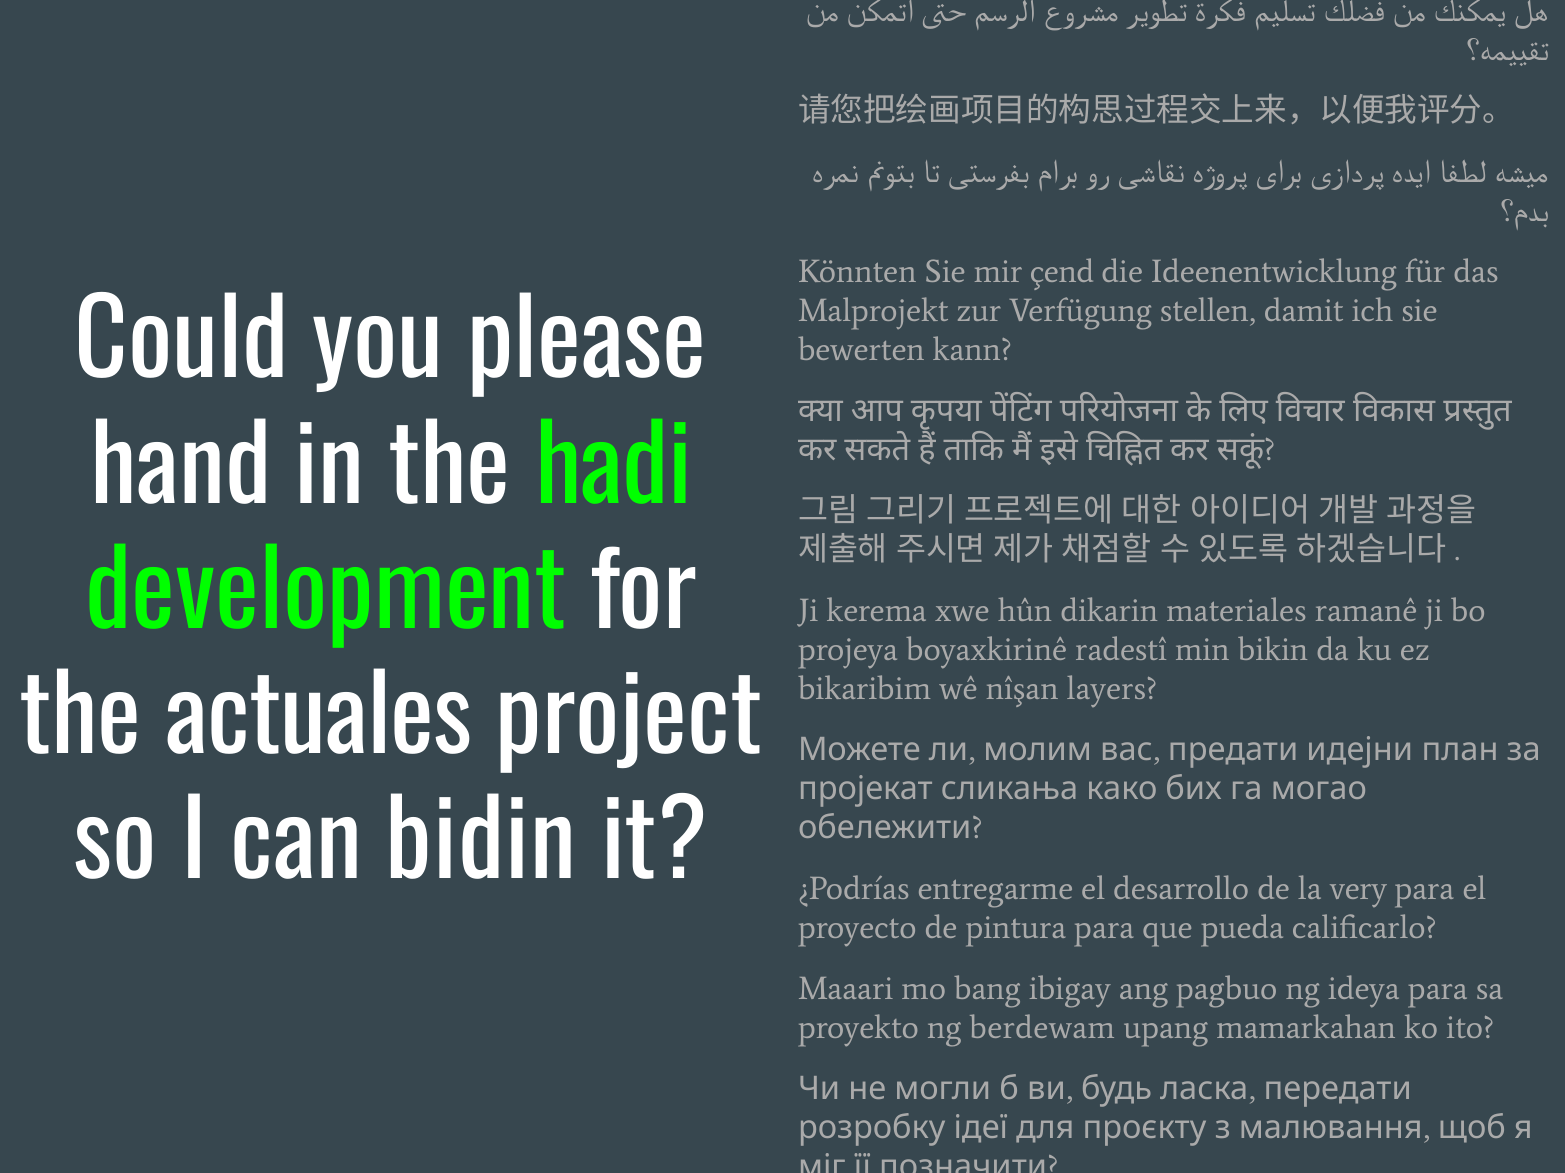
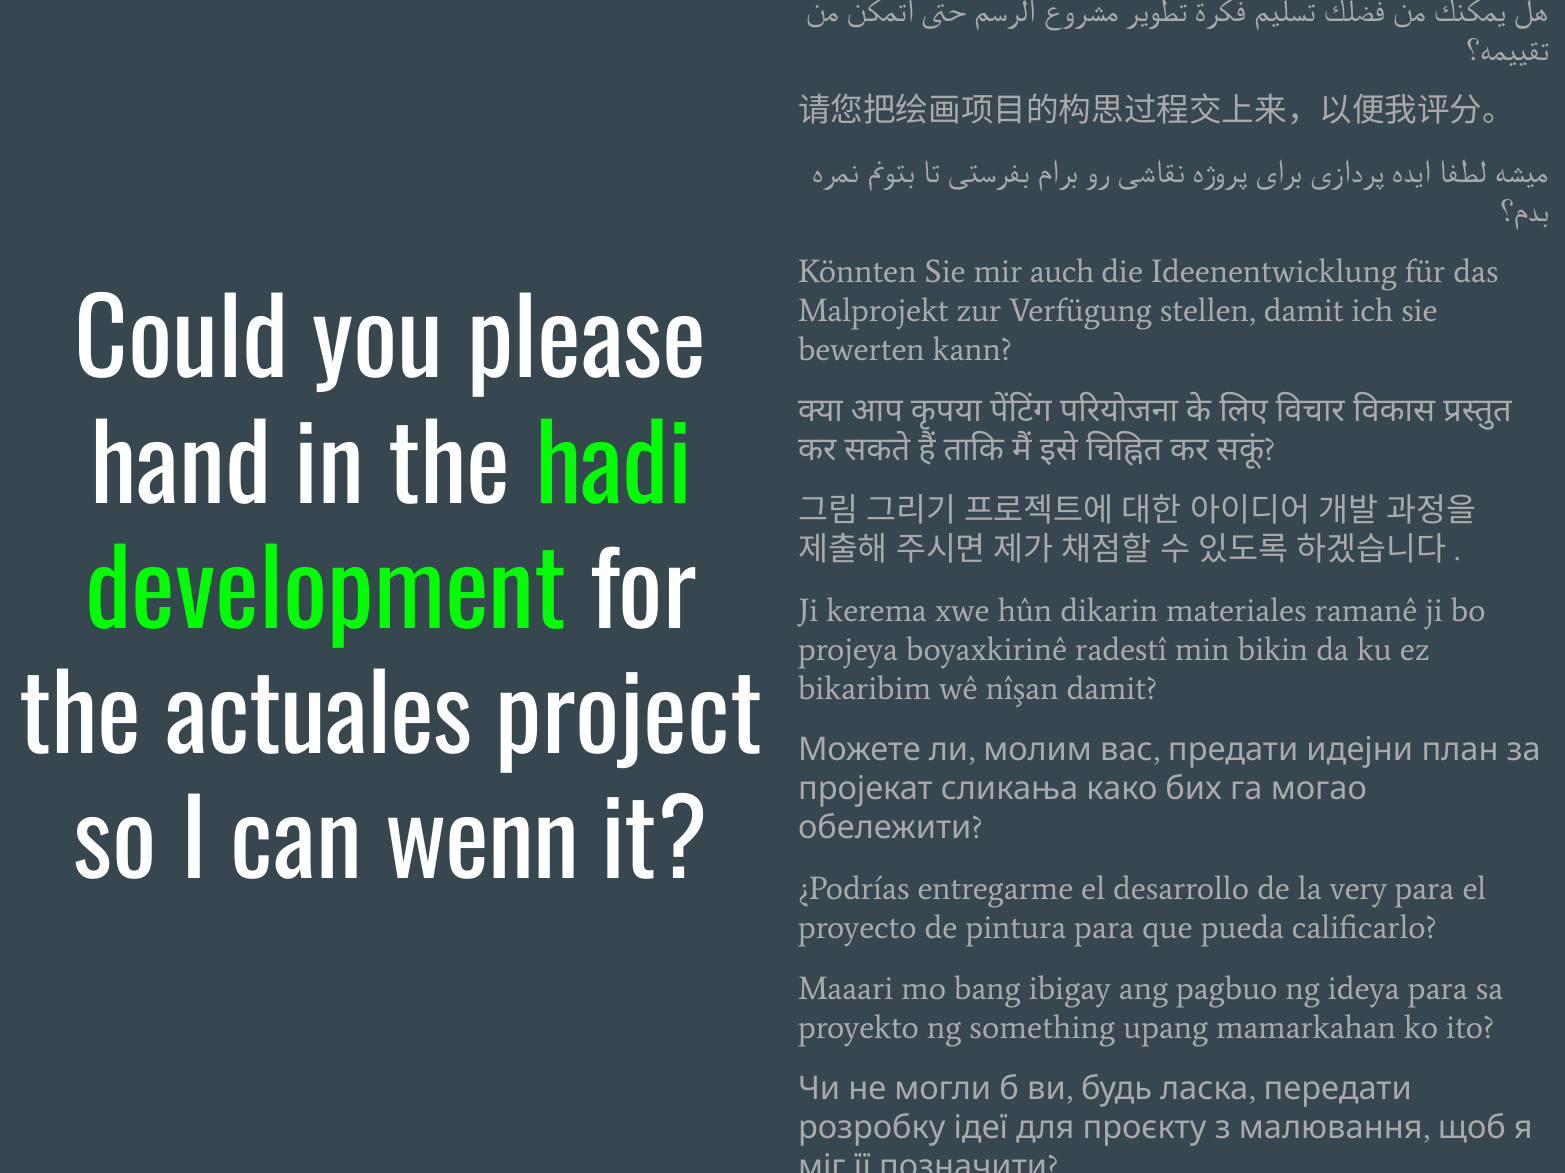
çend: çend -> auch
nîşan layers: layers -> damit
bidin: bidin -> wenn
berdewam: berdewam -> something
